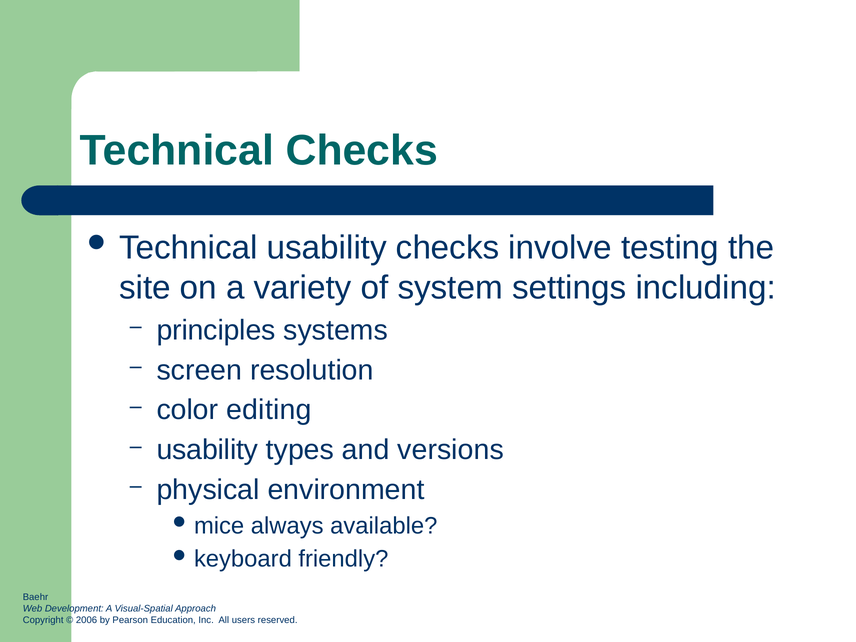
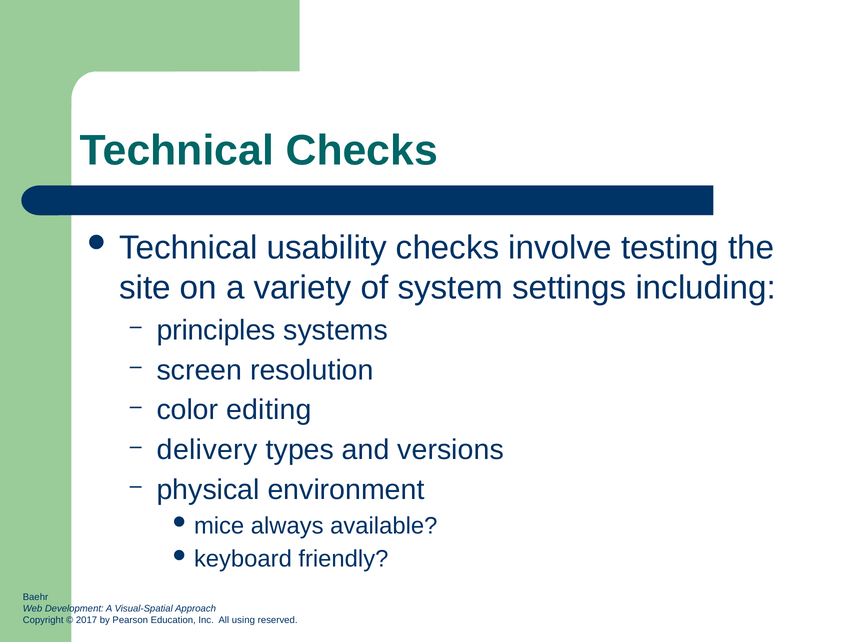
usability at (207, 450): usability -> delivery
2006: 2006 -> 2017
users: users -> using
